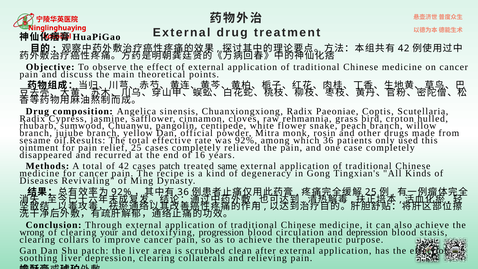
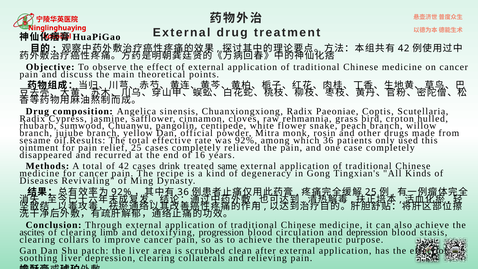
cases patch: patch -> drink
wrong: wrong -> ascites
your: your -> limb
